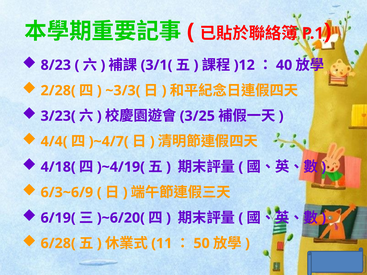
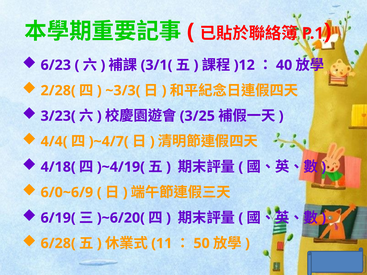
8/23: 8/23 -> 6/23
6/3~6/9: 6/3~6/9 -> 6/0~6/9
